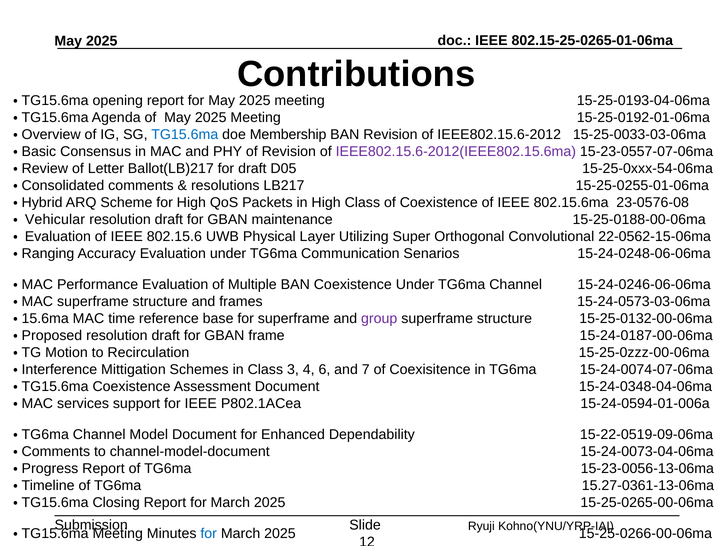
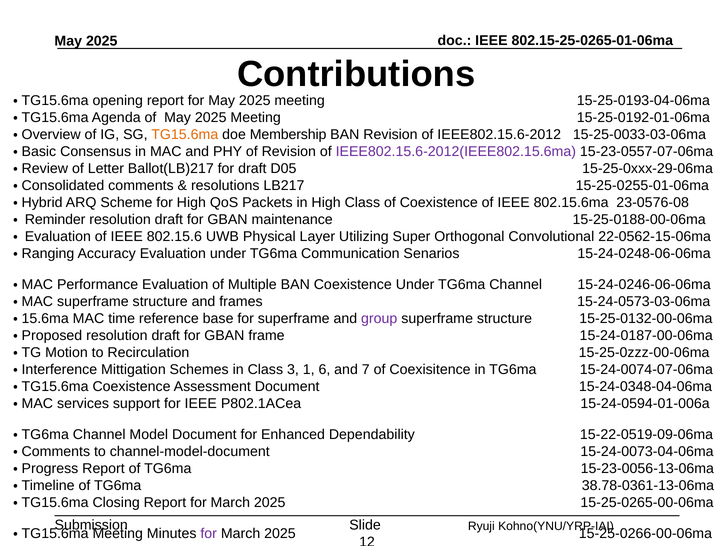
TG15.6ma colour: blue -> orange
15-25-0xxx-54-06ma: 15-25-0xxx-54-06ma -> 15-25-0xxx-29-06ma
Vehicular: Vehicular -> Reminder
4: 4 -> 1
15.27-0361-13-06ma: 15.27-0361-13-06ma -> 38.78-0361-13-06ma
for at (209, 534) colour: blue -> purple
